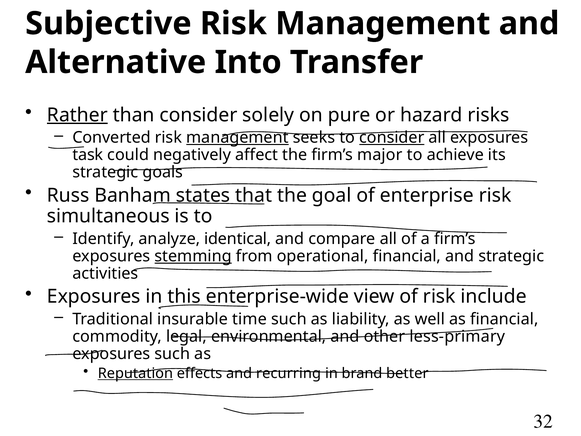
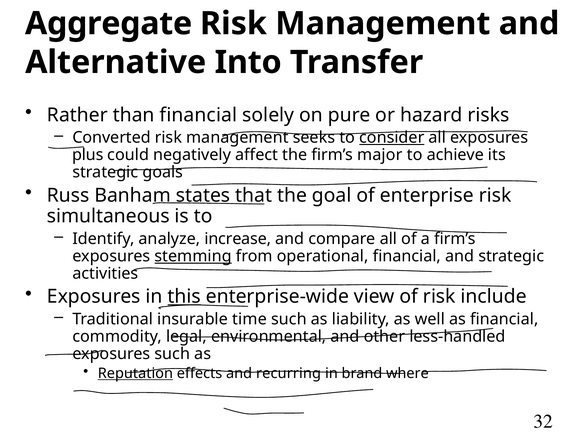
Subjective: Subjective -> Aggregate
Rather underline: present -> none
than consider: consider -> financial
management at (237, 137) underline: present -> none
task: task -> plus
identical: identical -> increase
this underline: none -> present
less-primary: less-primary -> less-handled
better: better -> where
